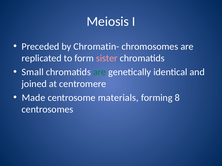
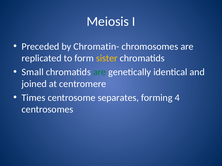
sister colour: pink -> yellow
Made: Made -> Times
materials: materials -> separates
8: 8 -> 4
